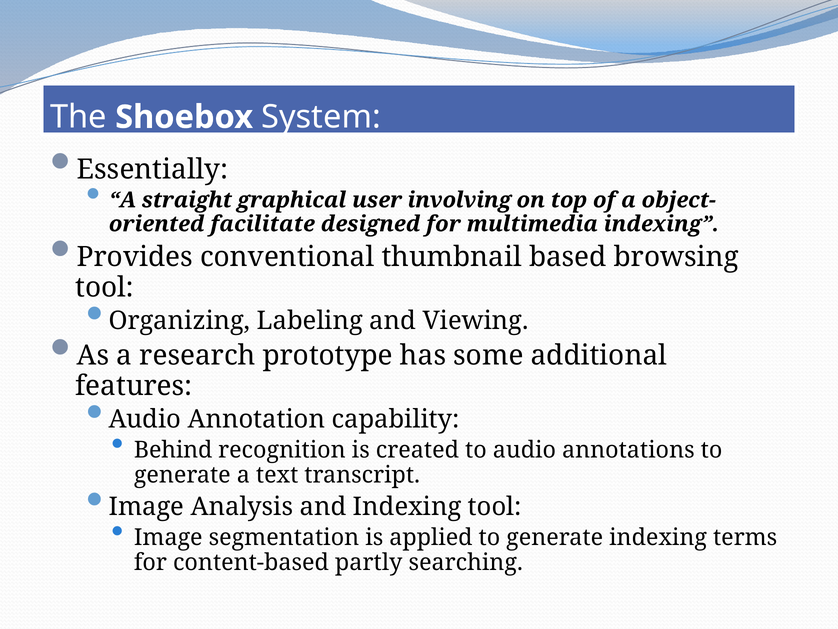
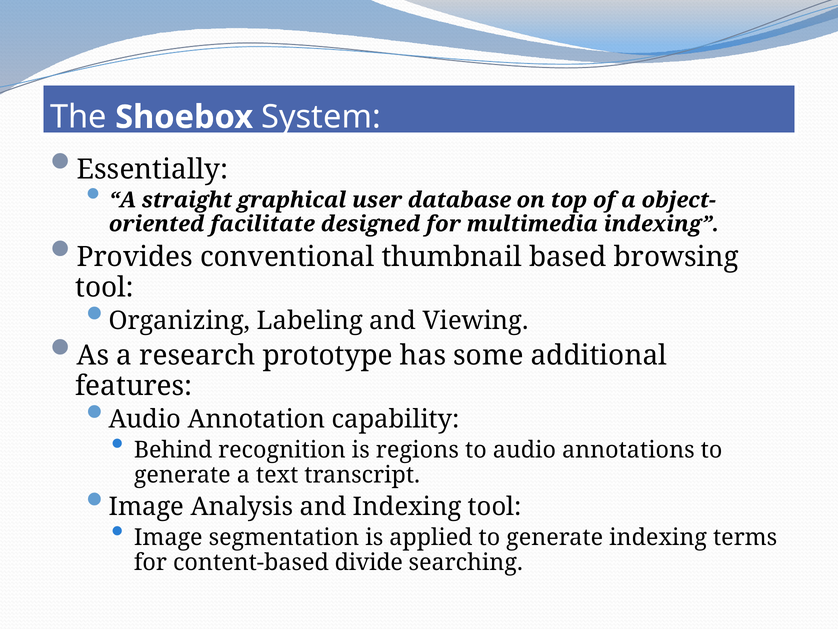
involving: involving -> database
created: created -> regions
partly: partly -> divide
